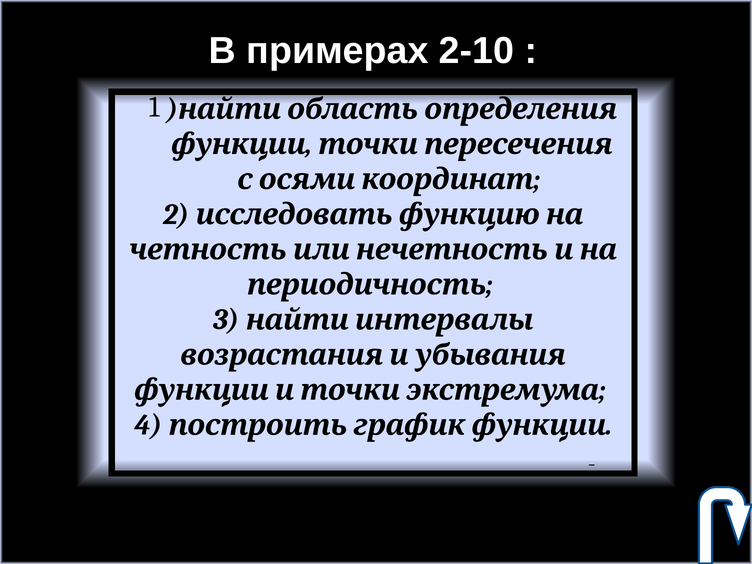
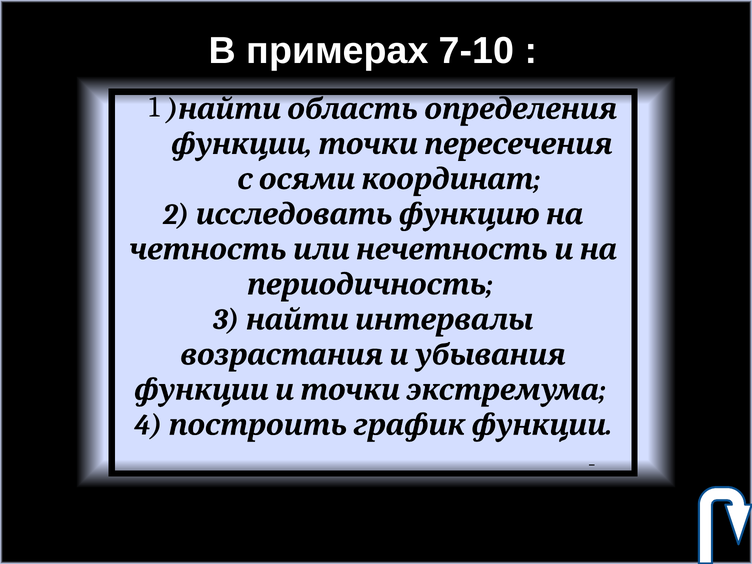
2-10: 2-10 -> 7-10
